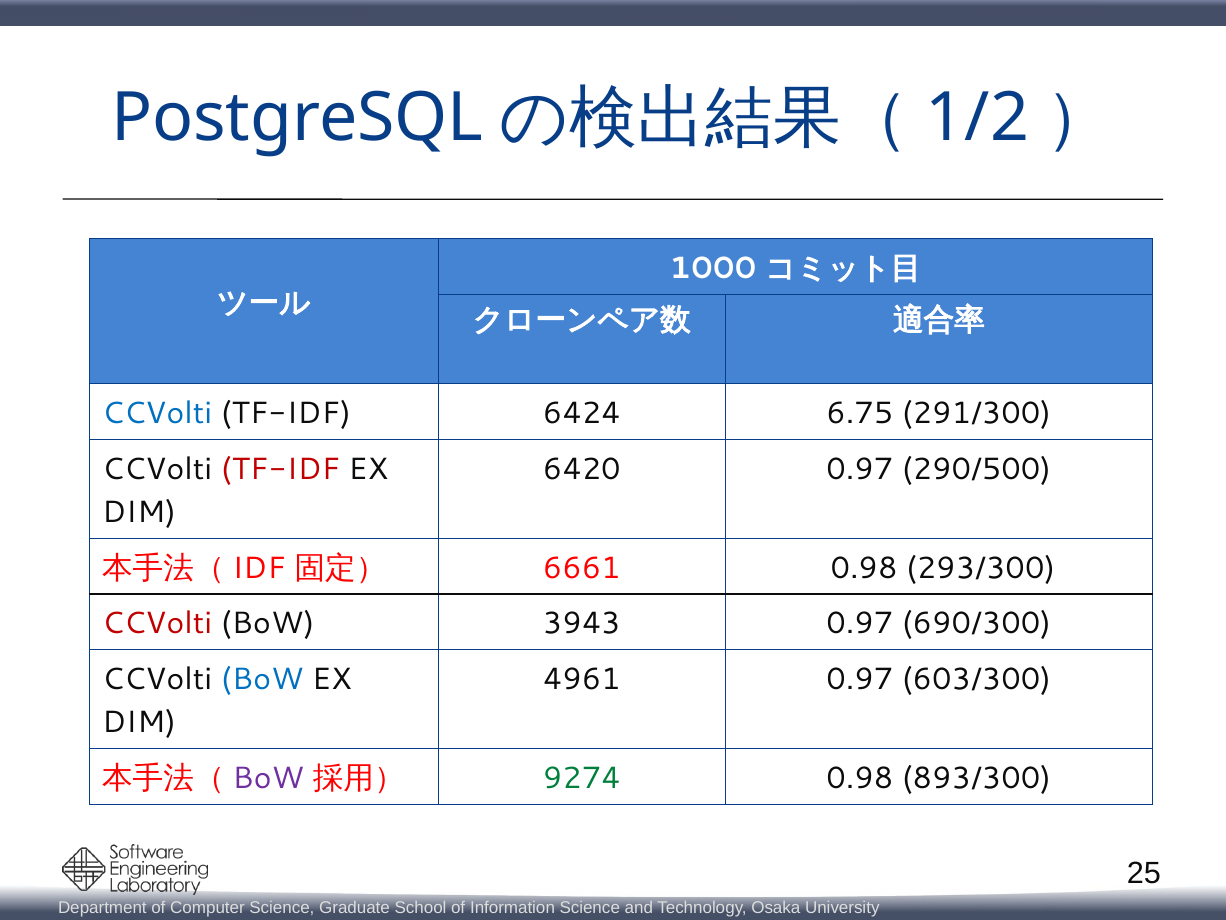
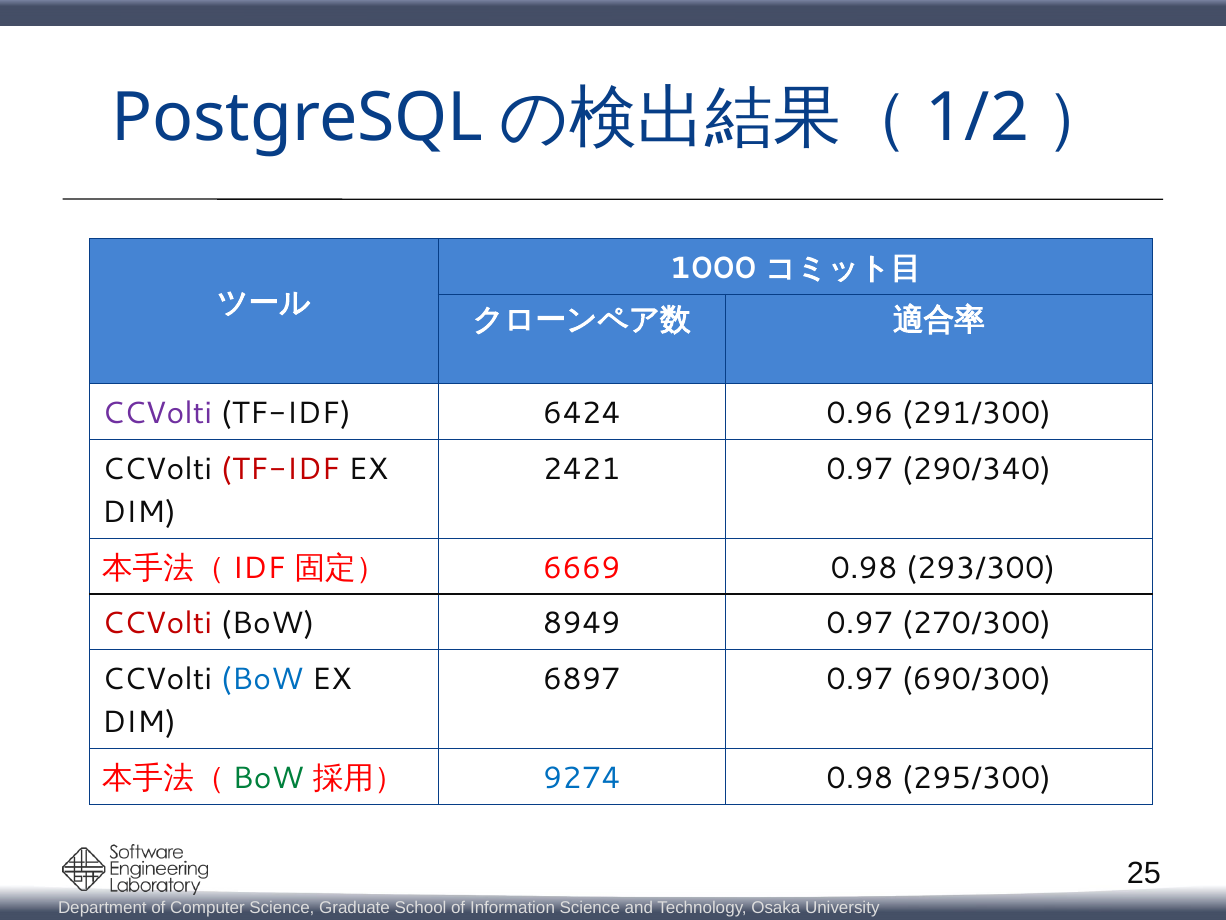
CCVolti at (157, 413) colour: blue -> purple
6.75: 6.75 -> 0.96
6420: 6420 -> 2421
290/500: 290/500 -> 290/340
6661: 6661 -> 6669
3943: 3943 -> 8949
690/300: 690/300 -> 270/300
4961: 4961 -> 6897
603/300: 603/300 -> 690/300
BoW at (268, 778) colour: purple -> green
9274 colour: green -> blue
893/300: 893/300 -> 295/300
